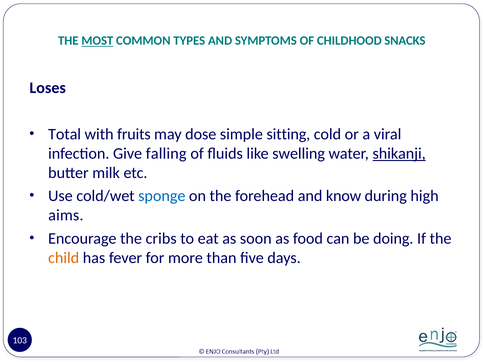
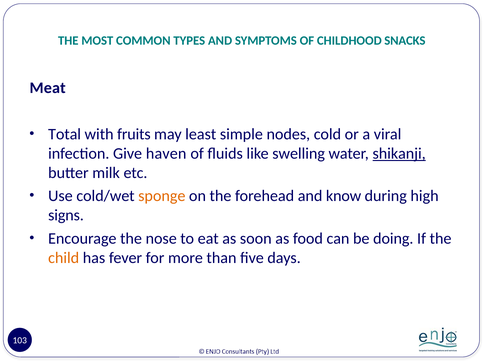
MOST underline: present -> none
Loses: Loses -> Meat
dose: dose -> least
sitting: sitting -> nodes
falling: falling -> haven
sponge colour: blue -> orange
aims: aims -> signs
cribs: cribs -> nose
